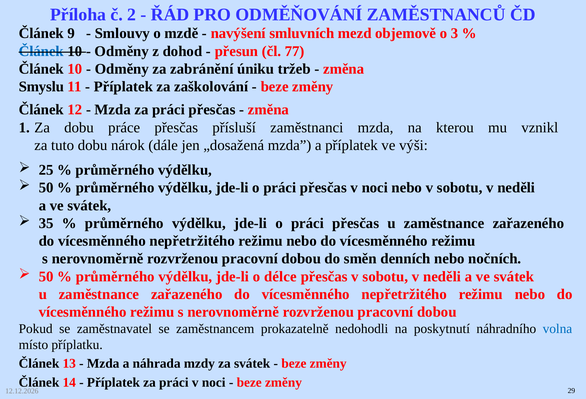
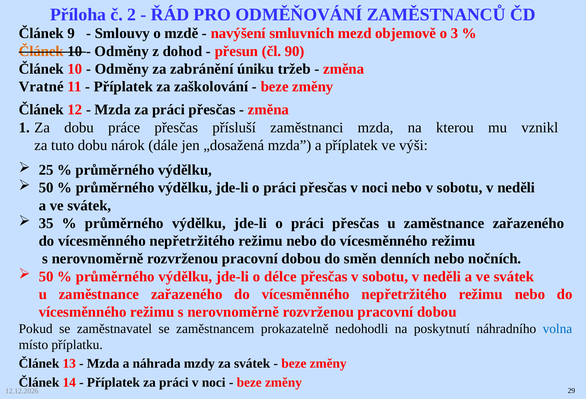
Článek at (41, 51) colour: blue -> orange
77: 77 -> 90
Smyslu: Smyslu -> Vratné
